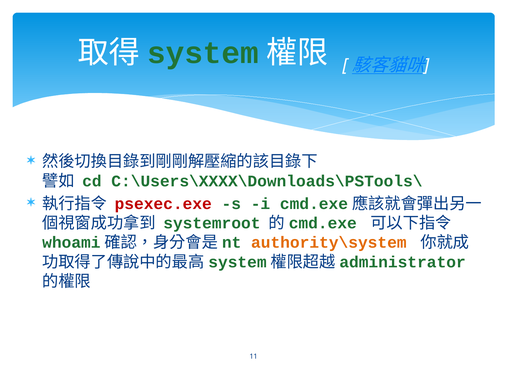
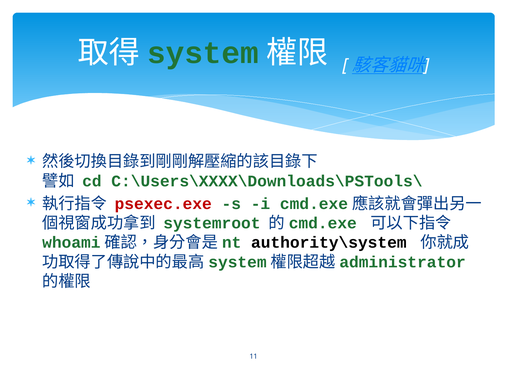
authority\system colour: orange -> black
